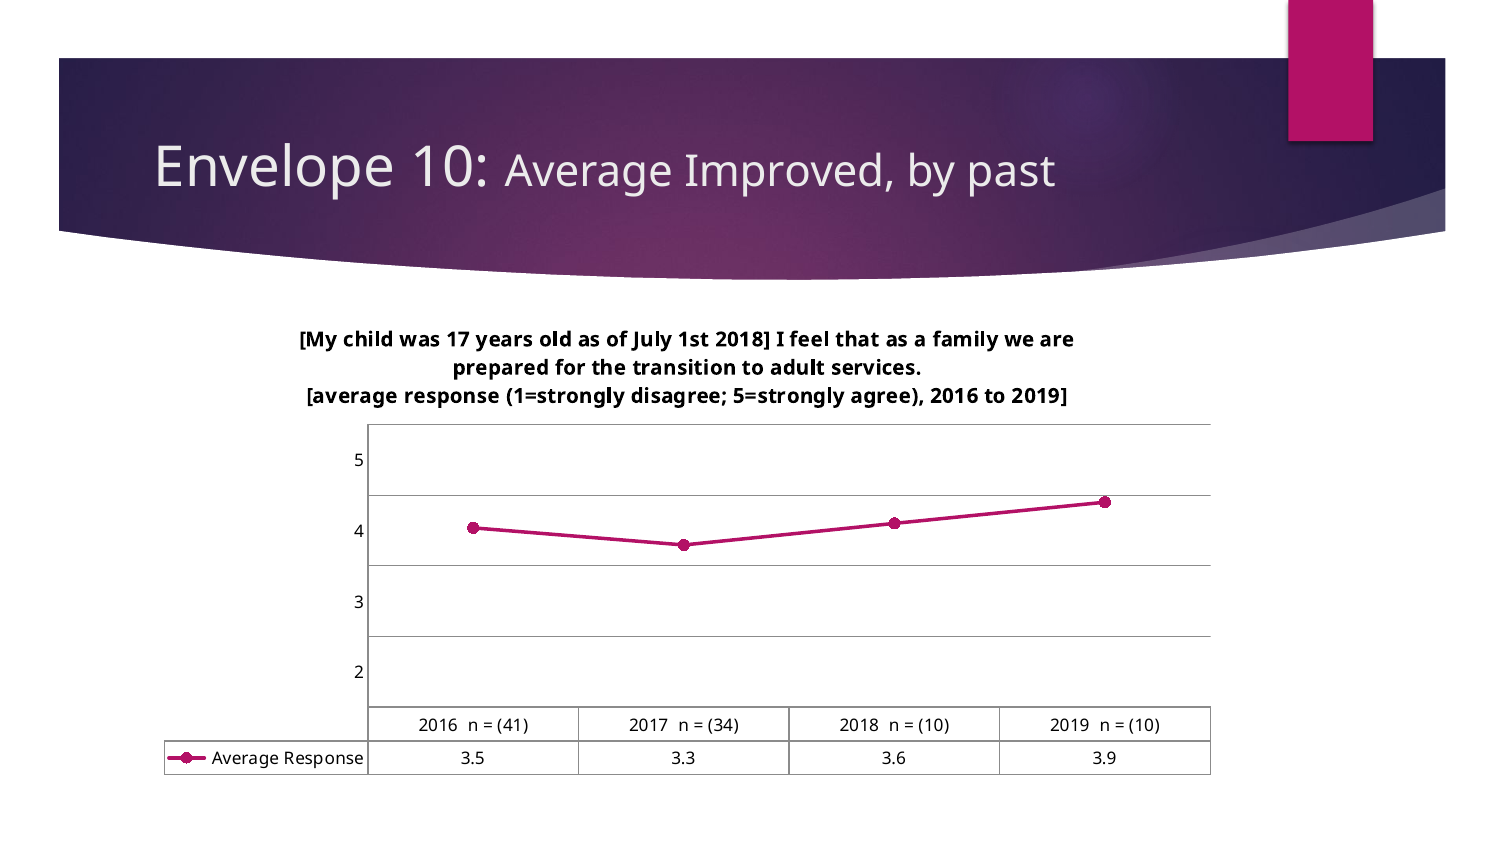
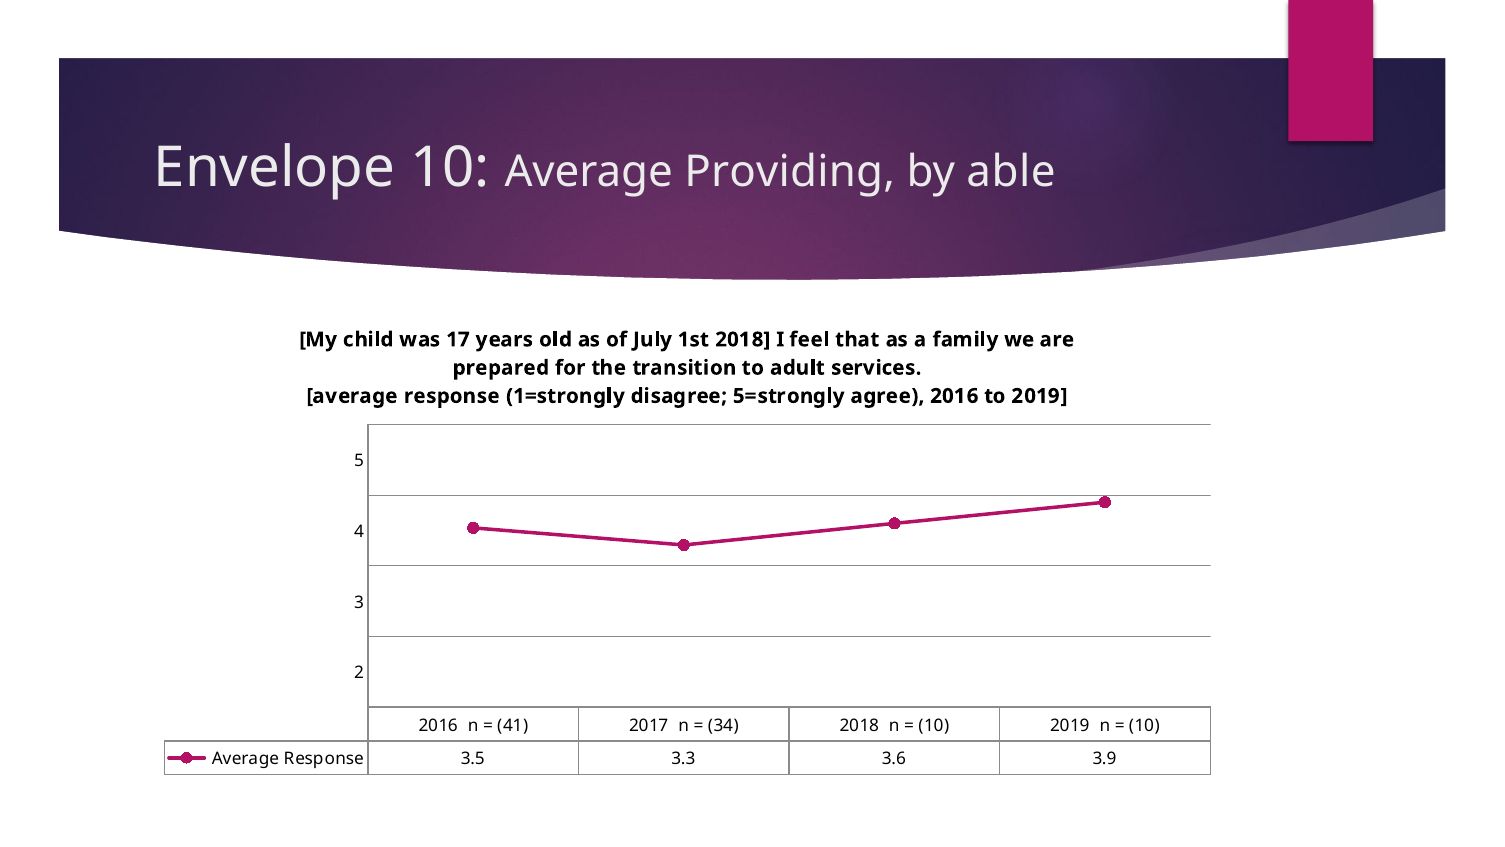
Improved: Improved -> Providing
past: past -> able
